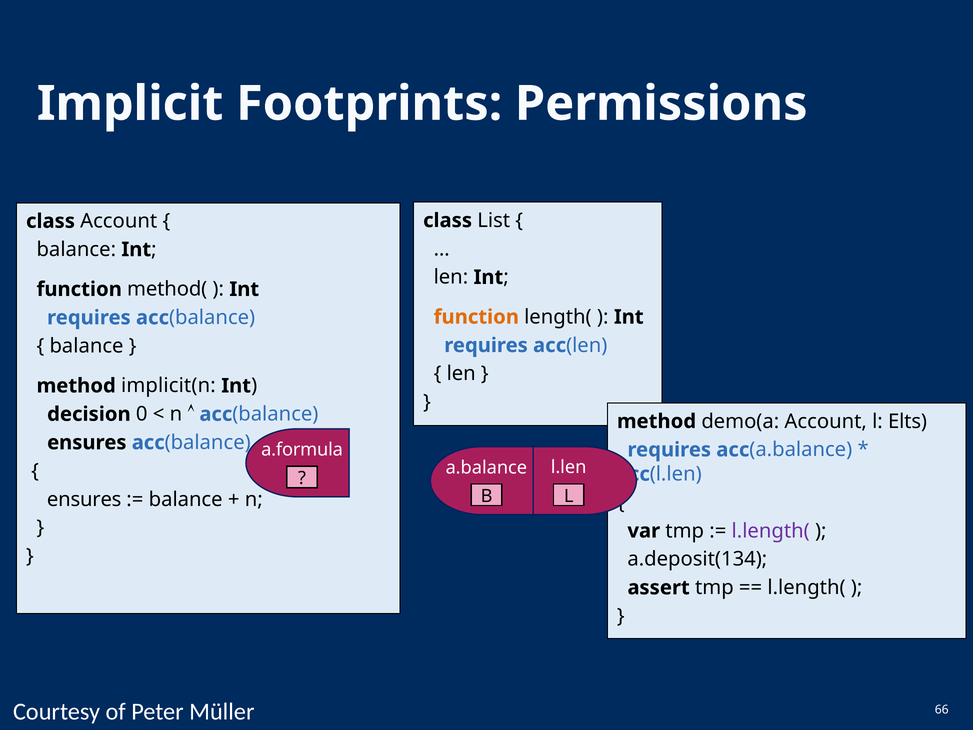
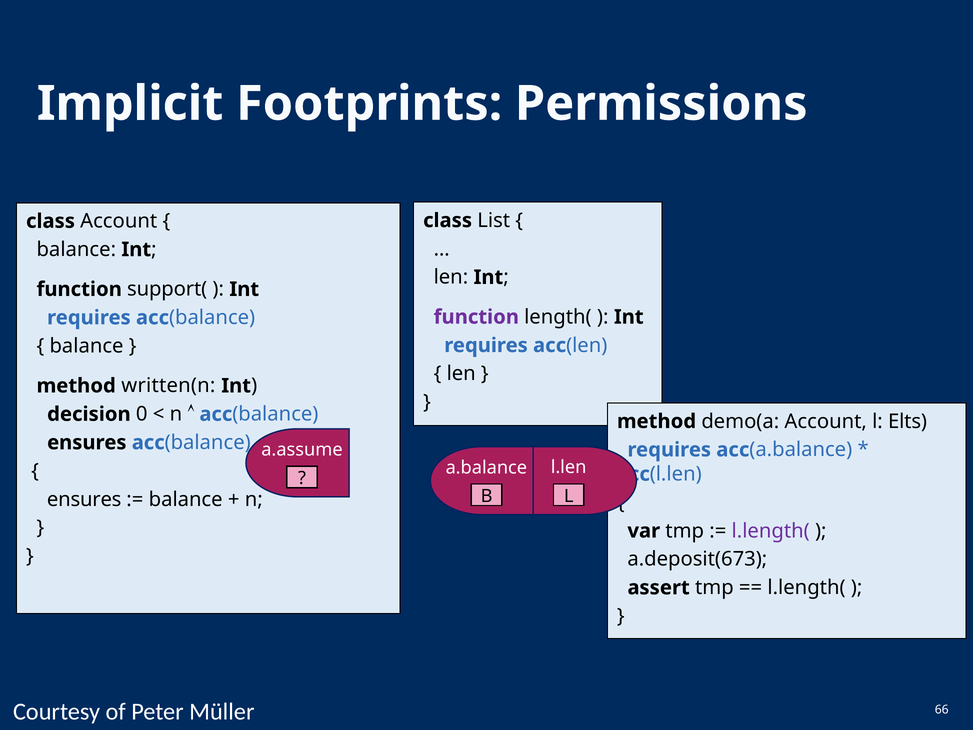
method(: method( -> support(
function at (476, 317) colour: orange -> purple
implicit(n: implicit(n -> written(n
a.formula: a.formula -> a.assume
a.deposit(134: a.deposit(134 -> a.deposit(673
